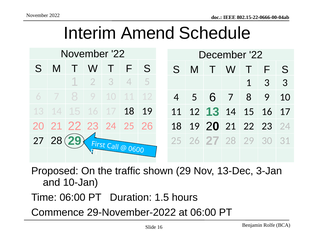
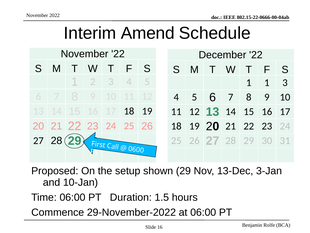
1 3: 3 -> 1
traffic: traffic -> setup
